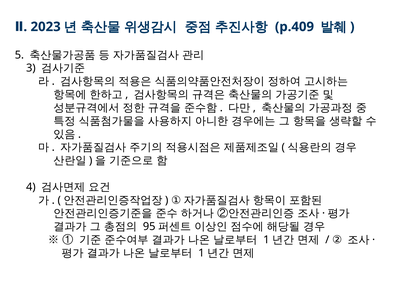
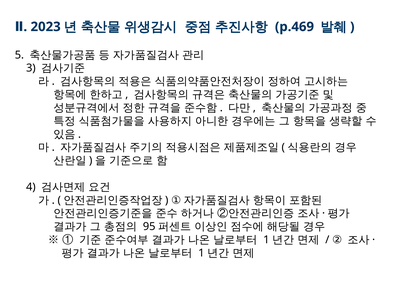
p.409: p.409 -> p.469
